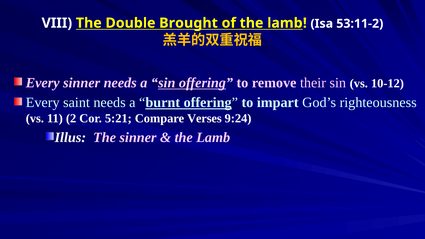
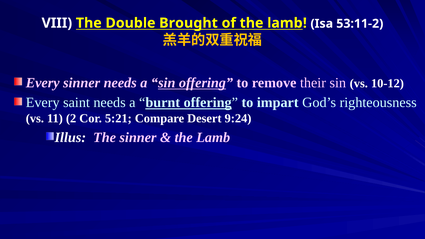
Verses: Verses -> Desert
